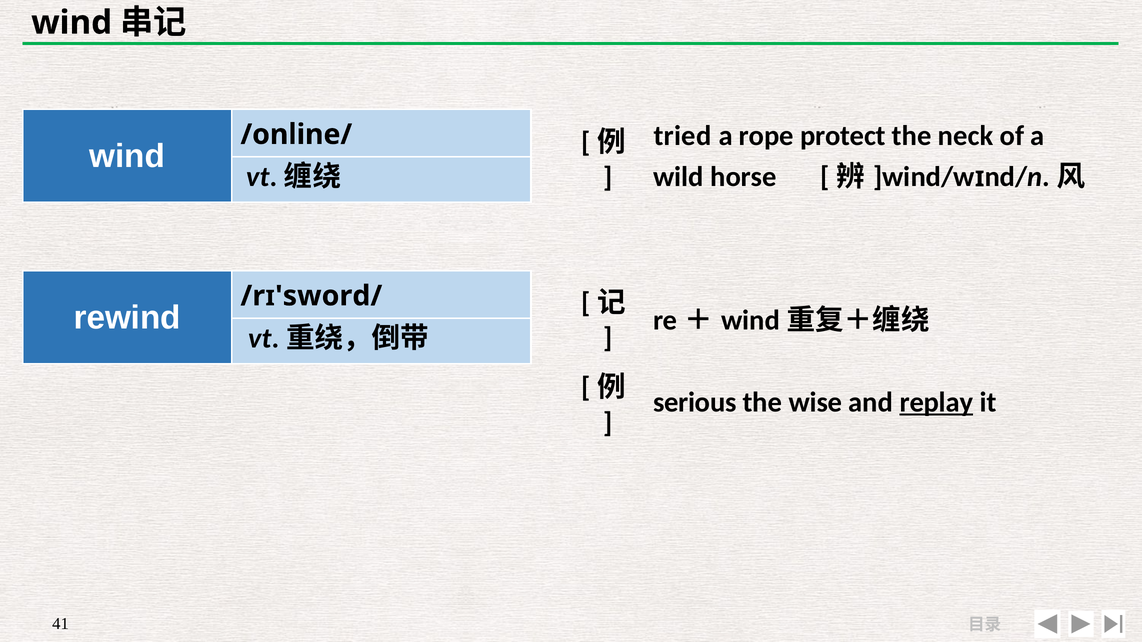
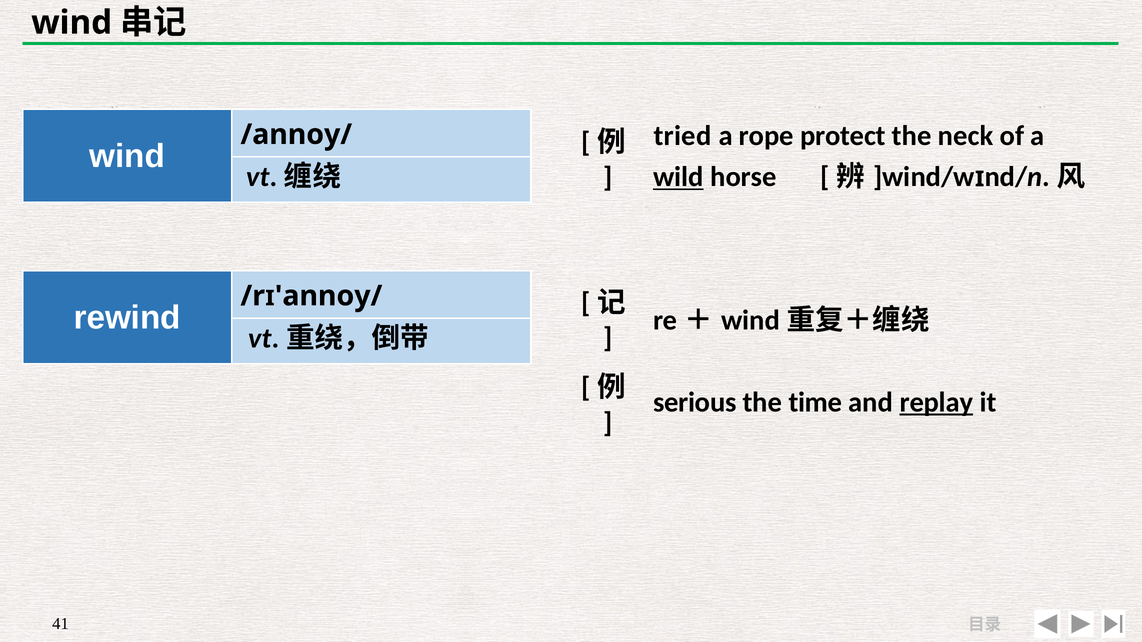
/online/: /online/ -> /annoy/
wild underline: none -> present
/rɪ'sword/: /rɪ'sword/ -> /rɪ'annoy/
wise: wise -> time
